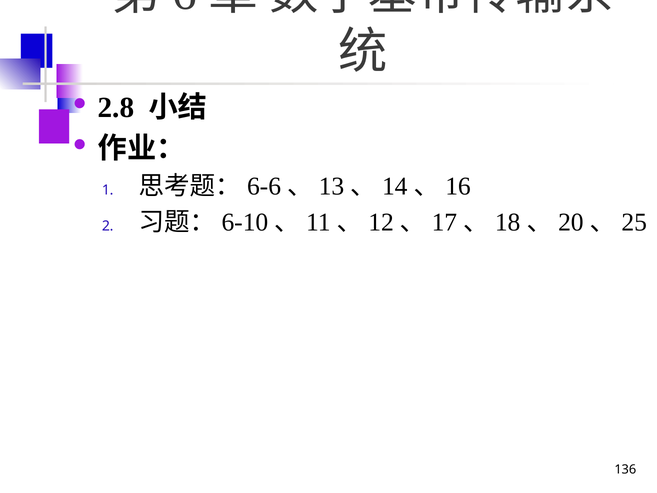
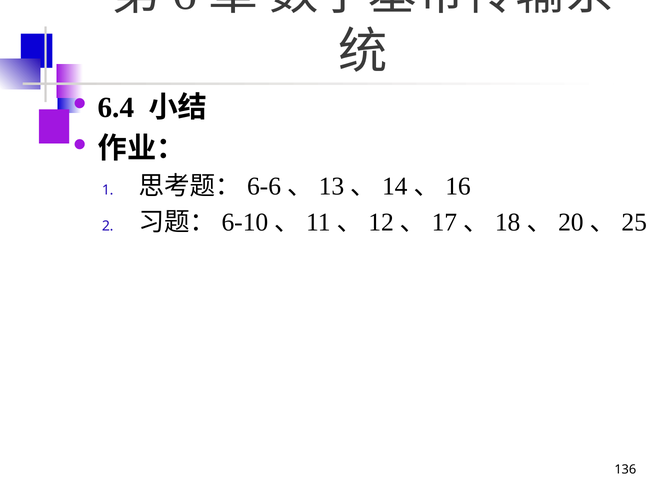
2.8: 2.8 -> 6.4
